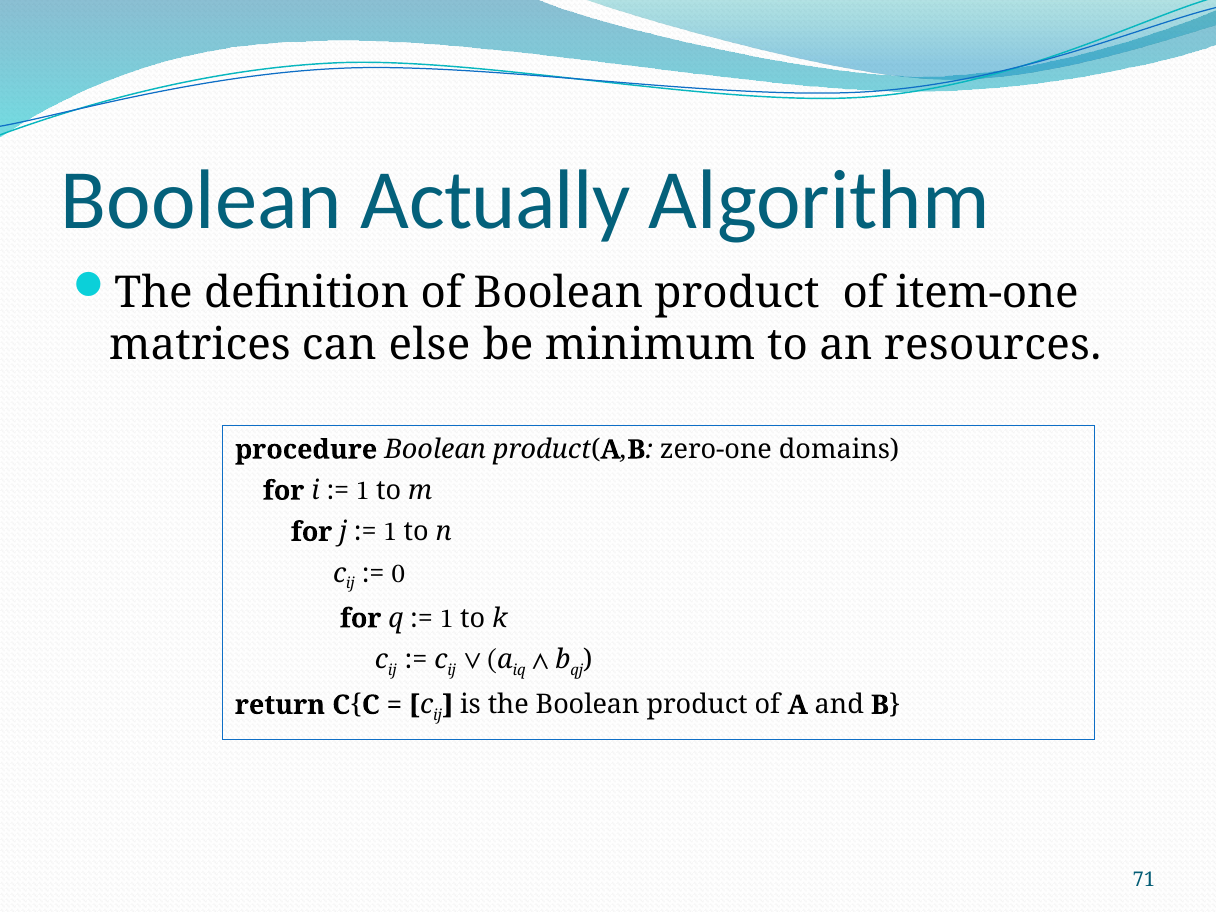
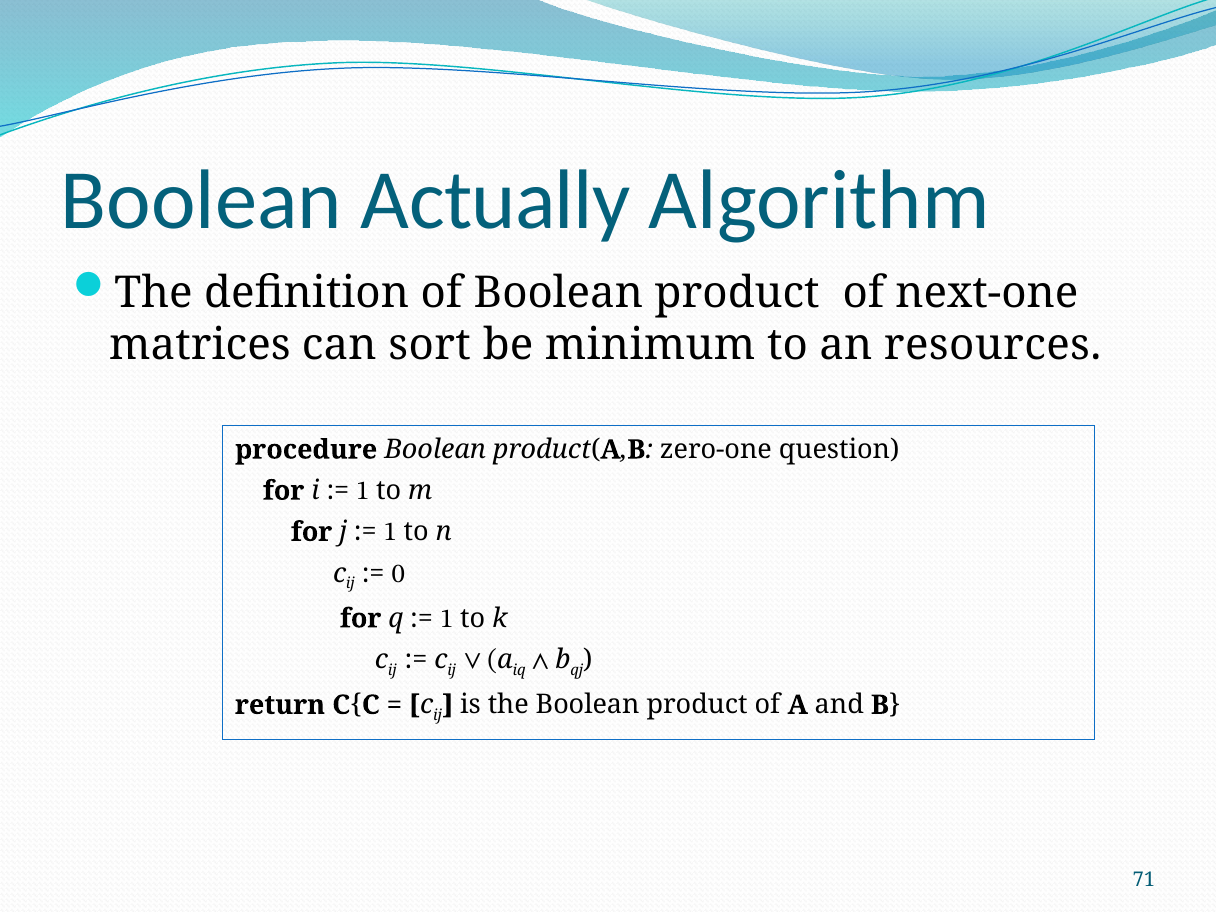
item-one: item-one -> next-one
else: else -> sort
domains: domains -> question
